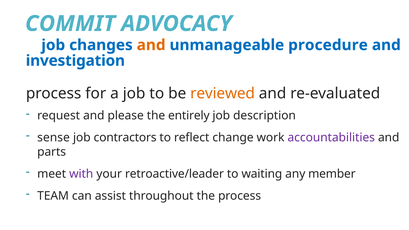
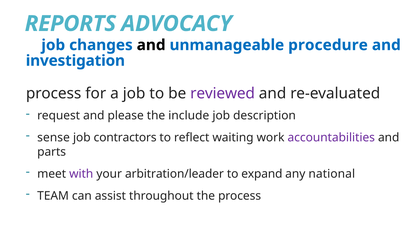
COMMIT: COMMIT -> REPORTS
and at (151, 45) colour: orange -> black
reviewed colour: orange -> purple
entirely: entirely -> include
change: change -> waiting
retroactive/leader: retroactive/leader -> arbitration/leader
waiting: waiting -> expand
member: member -> national
